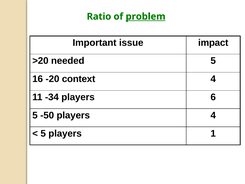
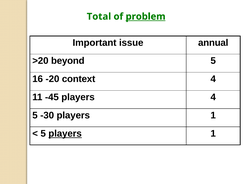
Ratio: Ratio -> Total
impact: impact -> annual
needed: needed -> beyond
-34: -34 -> -45
players 6: 6 -> 4
-50: -50 -> -30
4 at (213, 115): 4 -> 1
players at (65, 133) underline: none -> present
